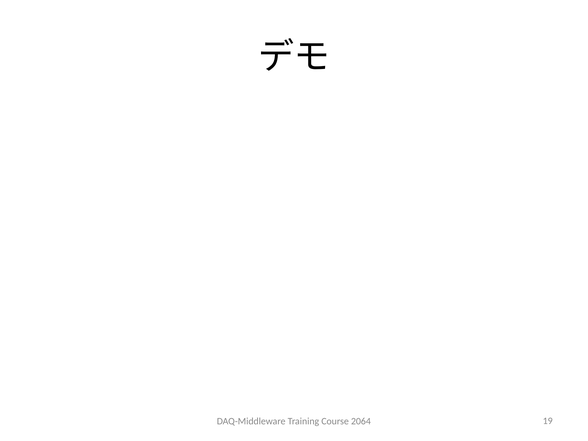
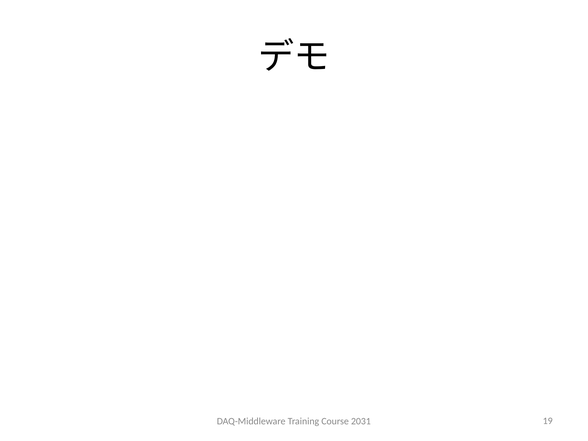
2064: 2064 -> 2031
